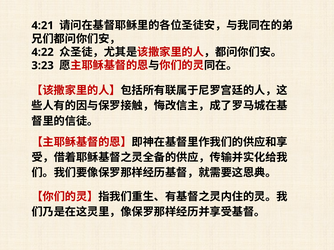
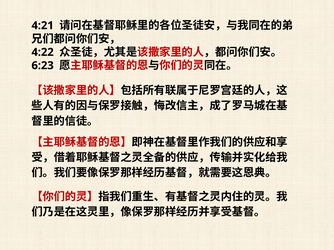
3:23: 3:23 -> 6:23
